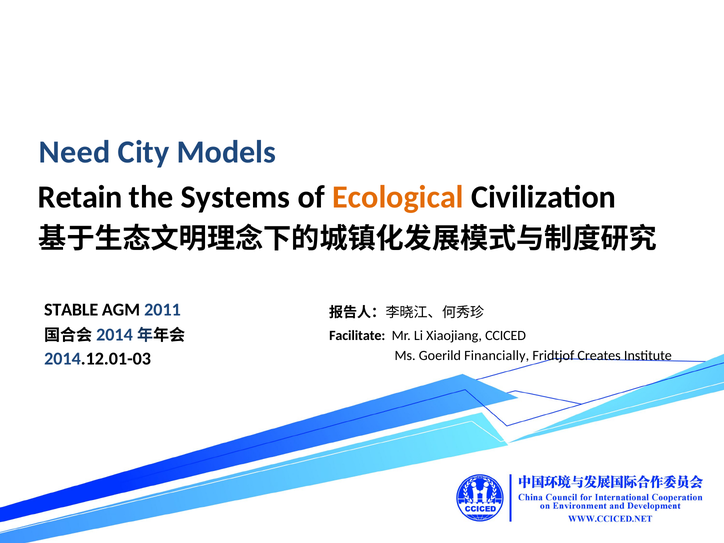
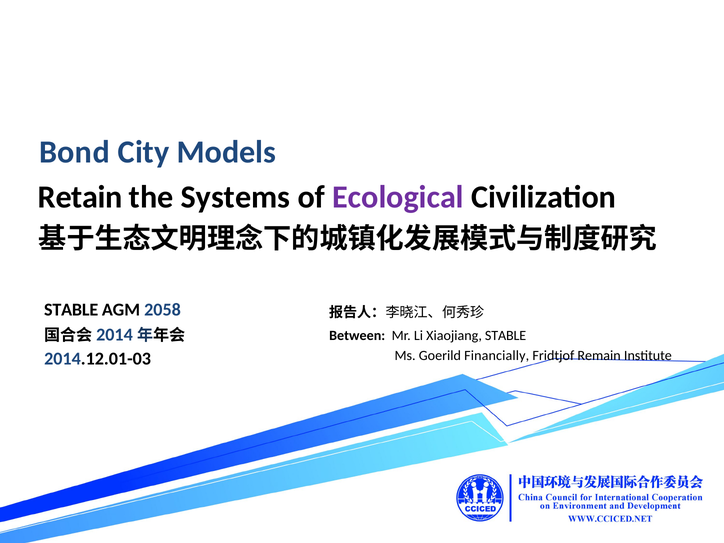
Need: Need -> Bond
Ecological colour: orange -> purple
2011: 2011 -> 2058
Facilitate: Facilitate -> Between
Xiaojiang CCICED: CCICED -> STABLE
Creates: Creates -> Remain
